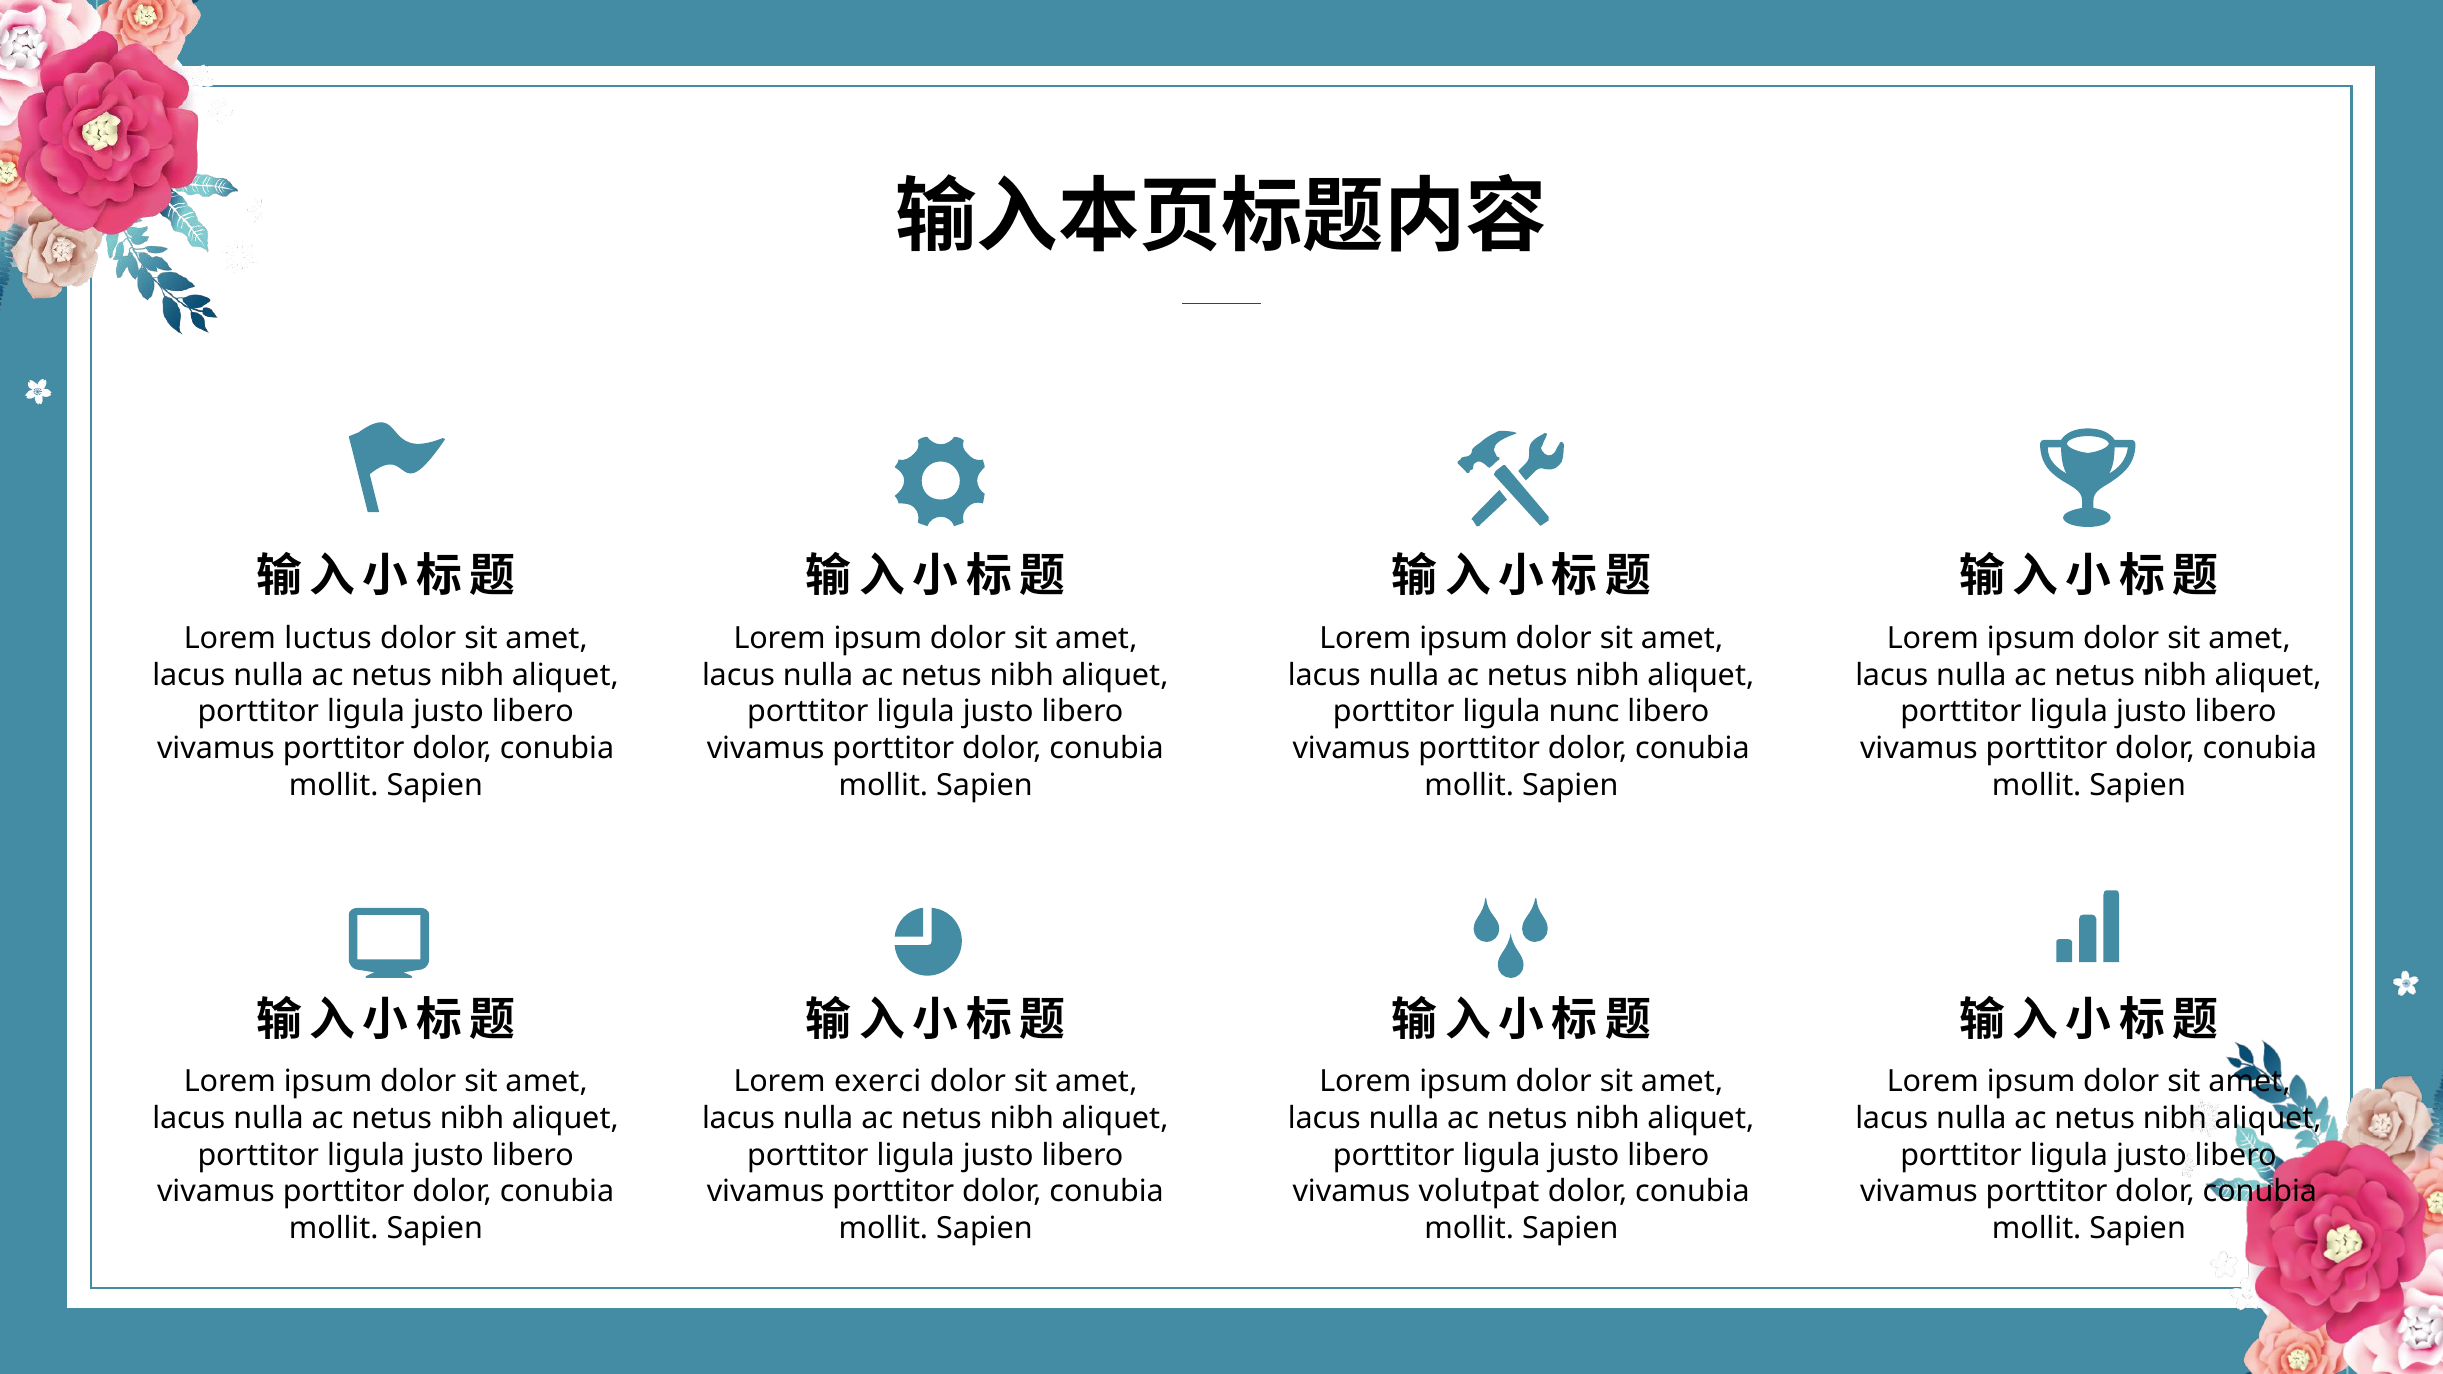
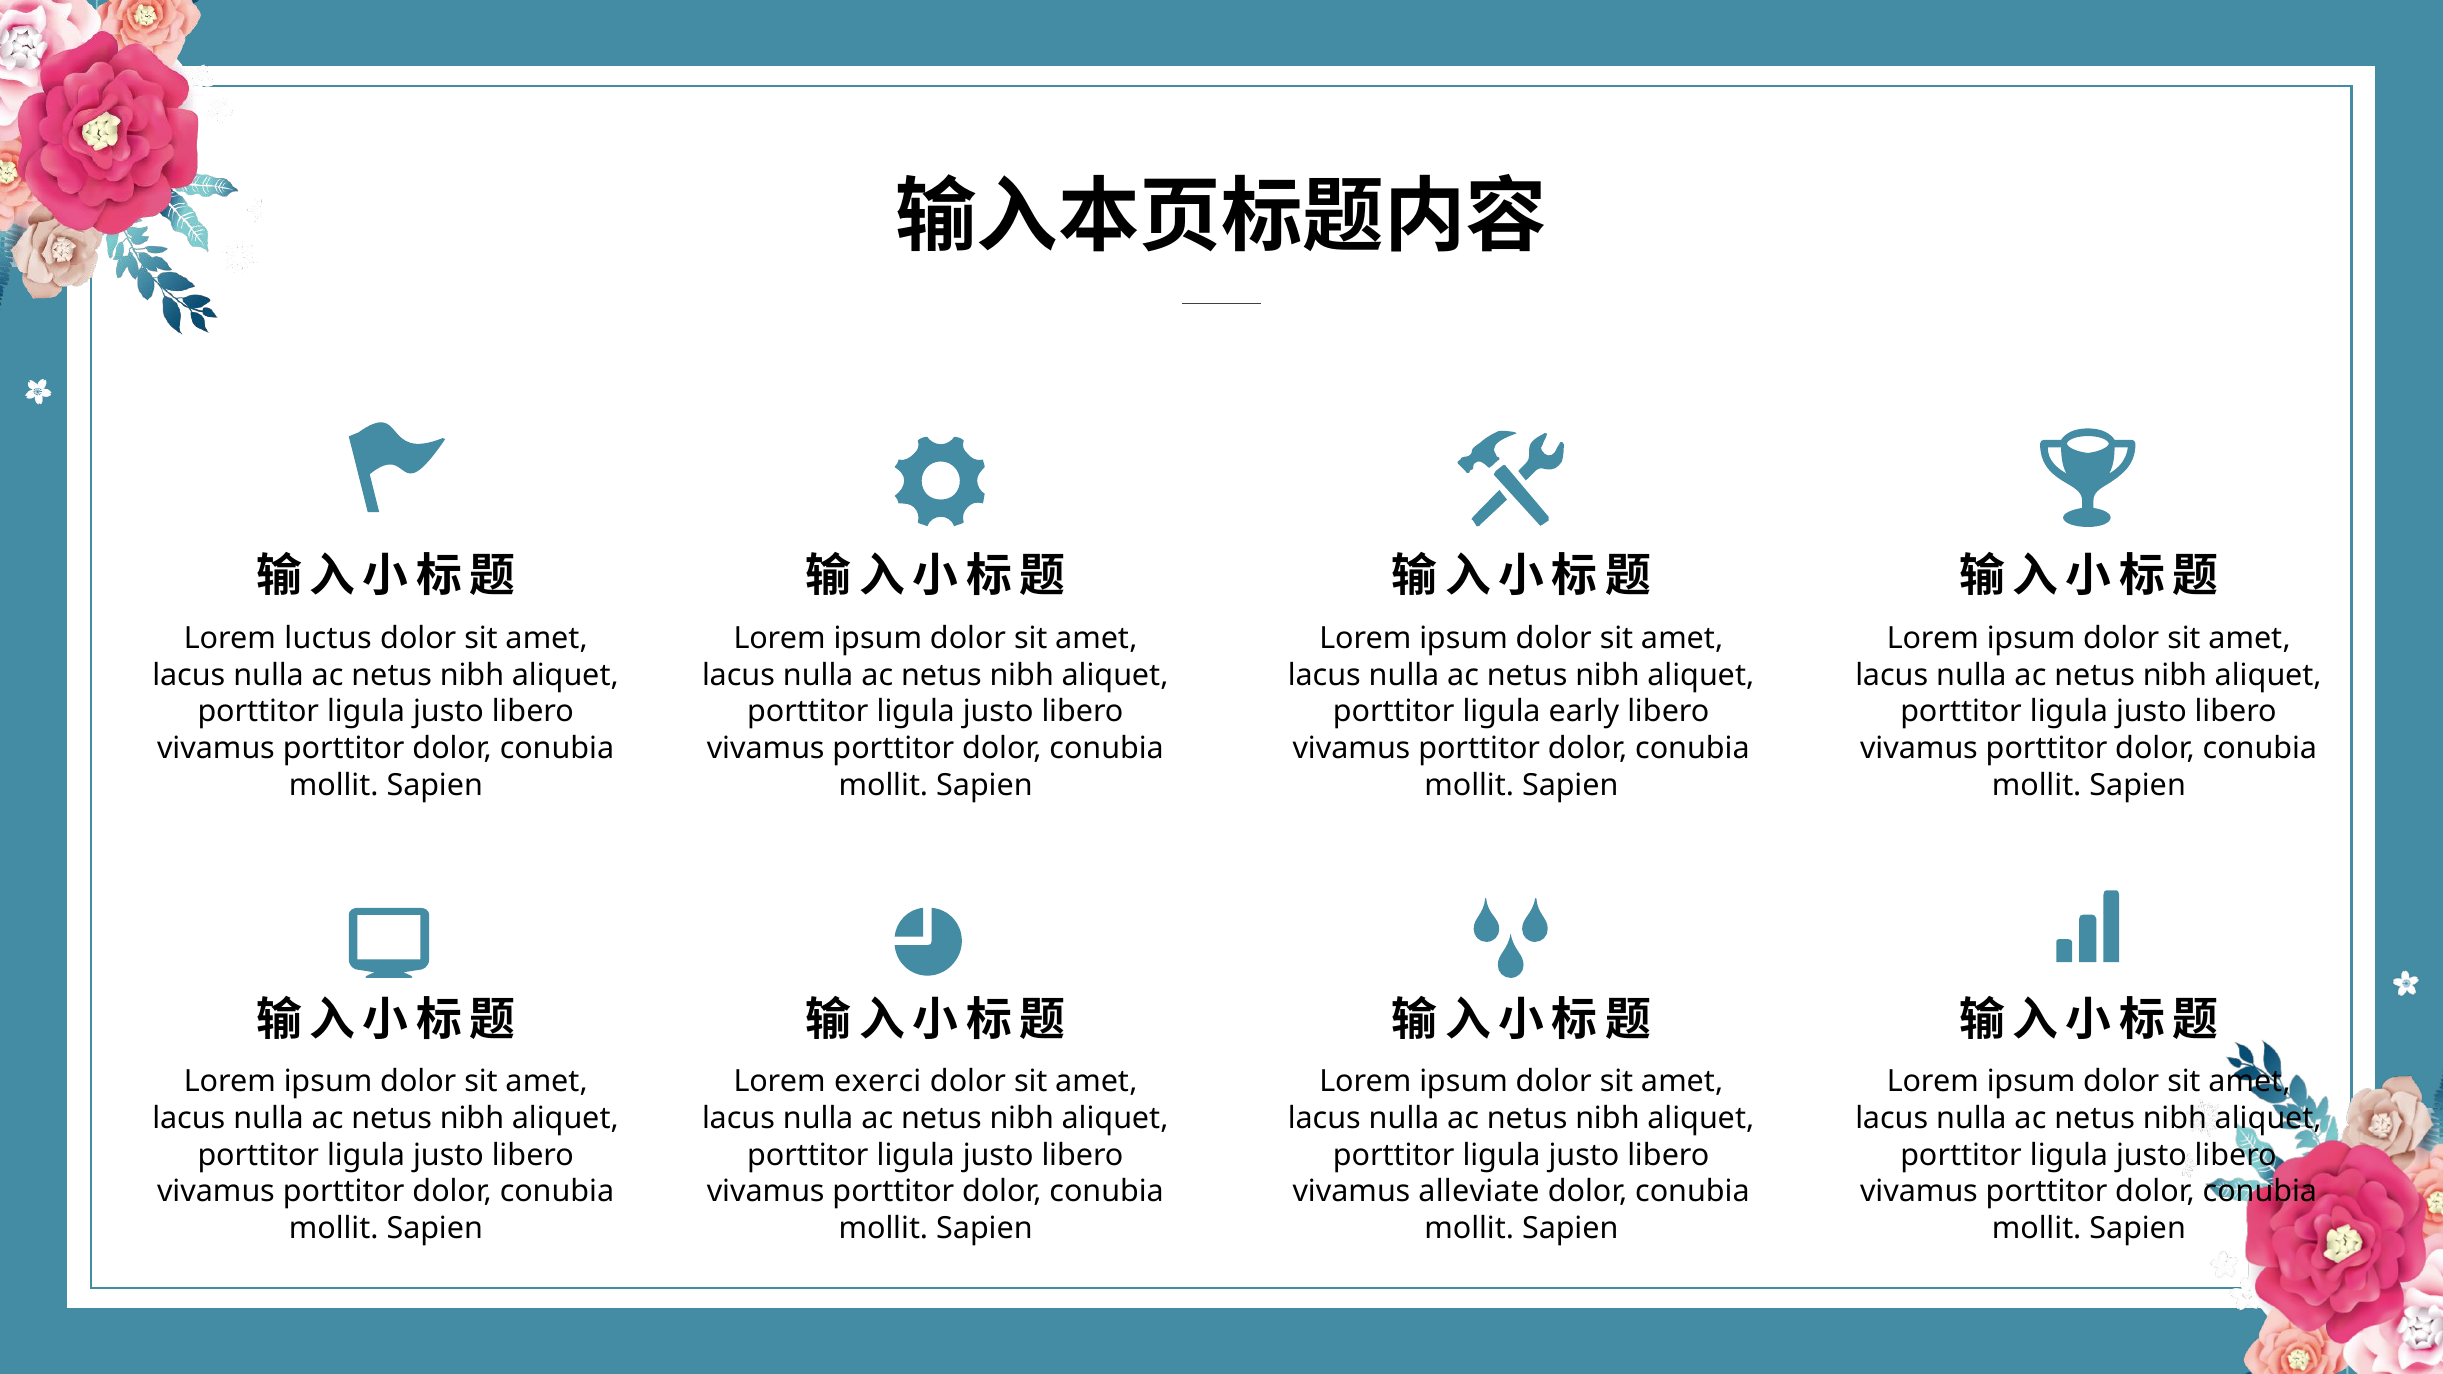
nunc: nunc -> early
volutpat: volutpat -> alleviate
